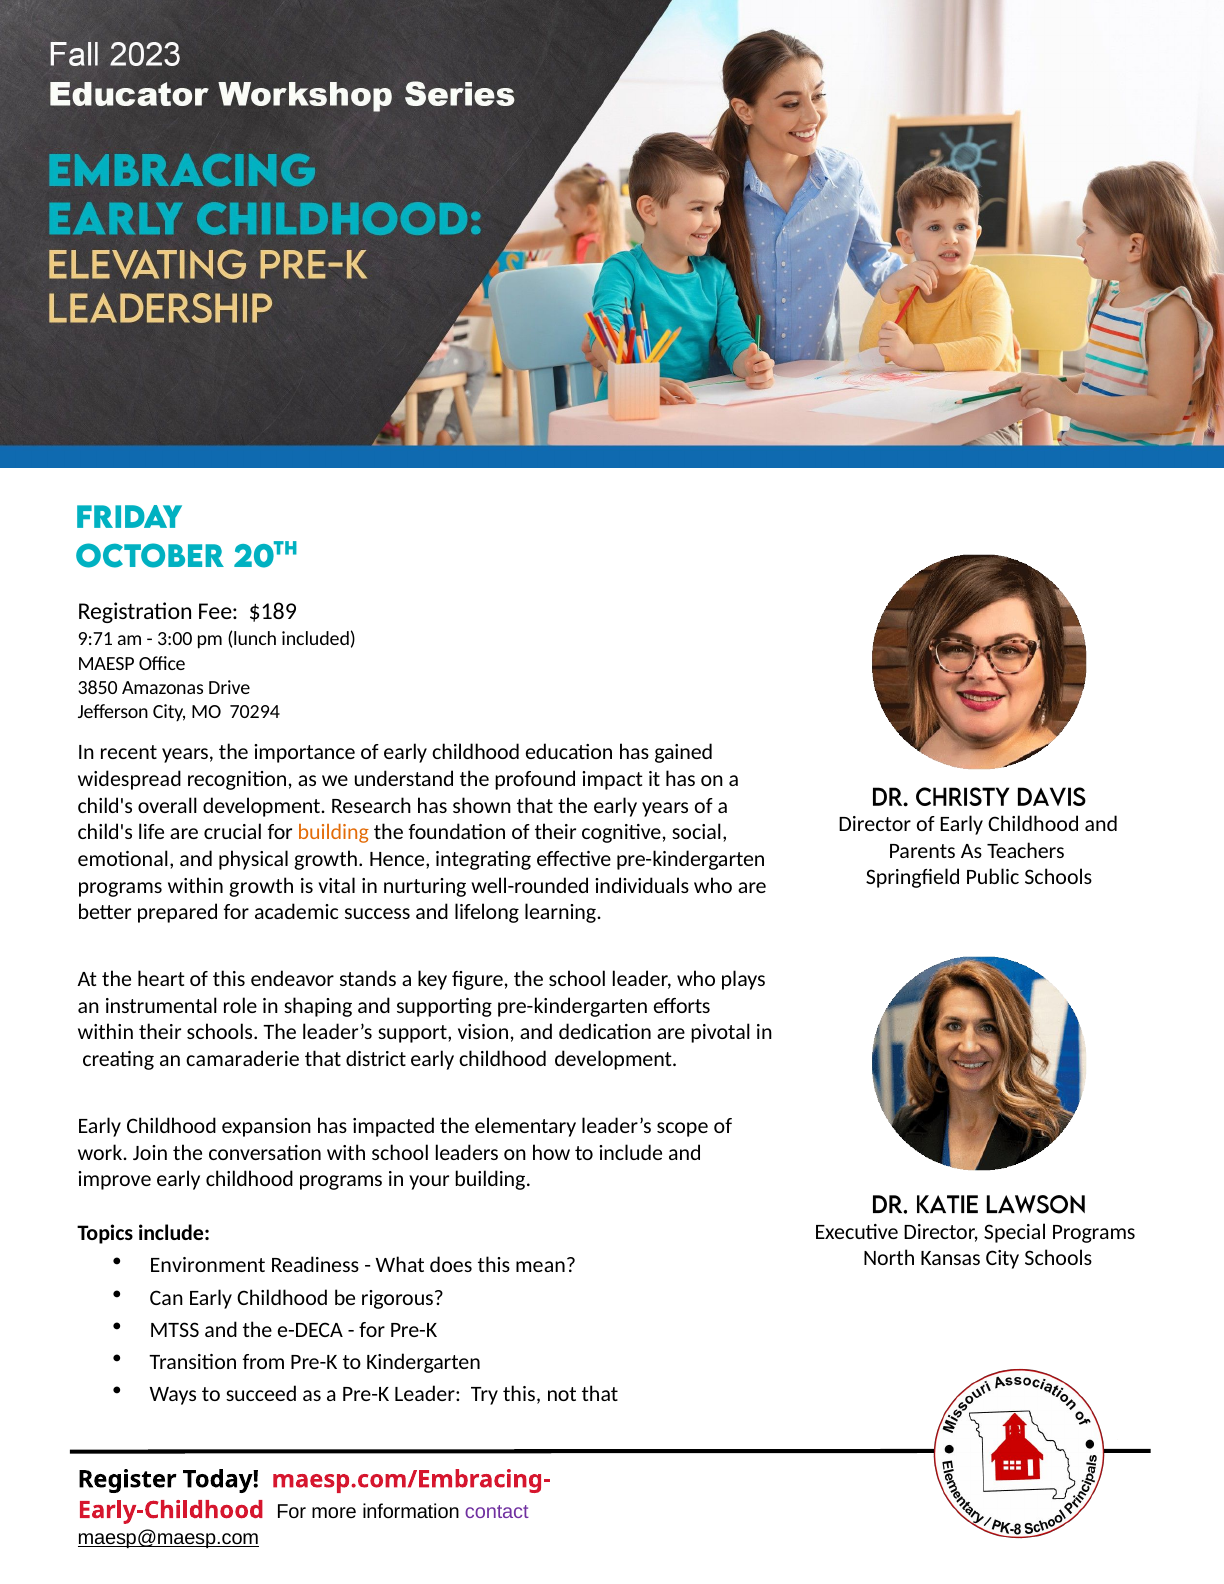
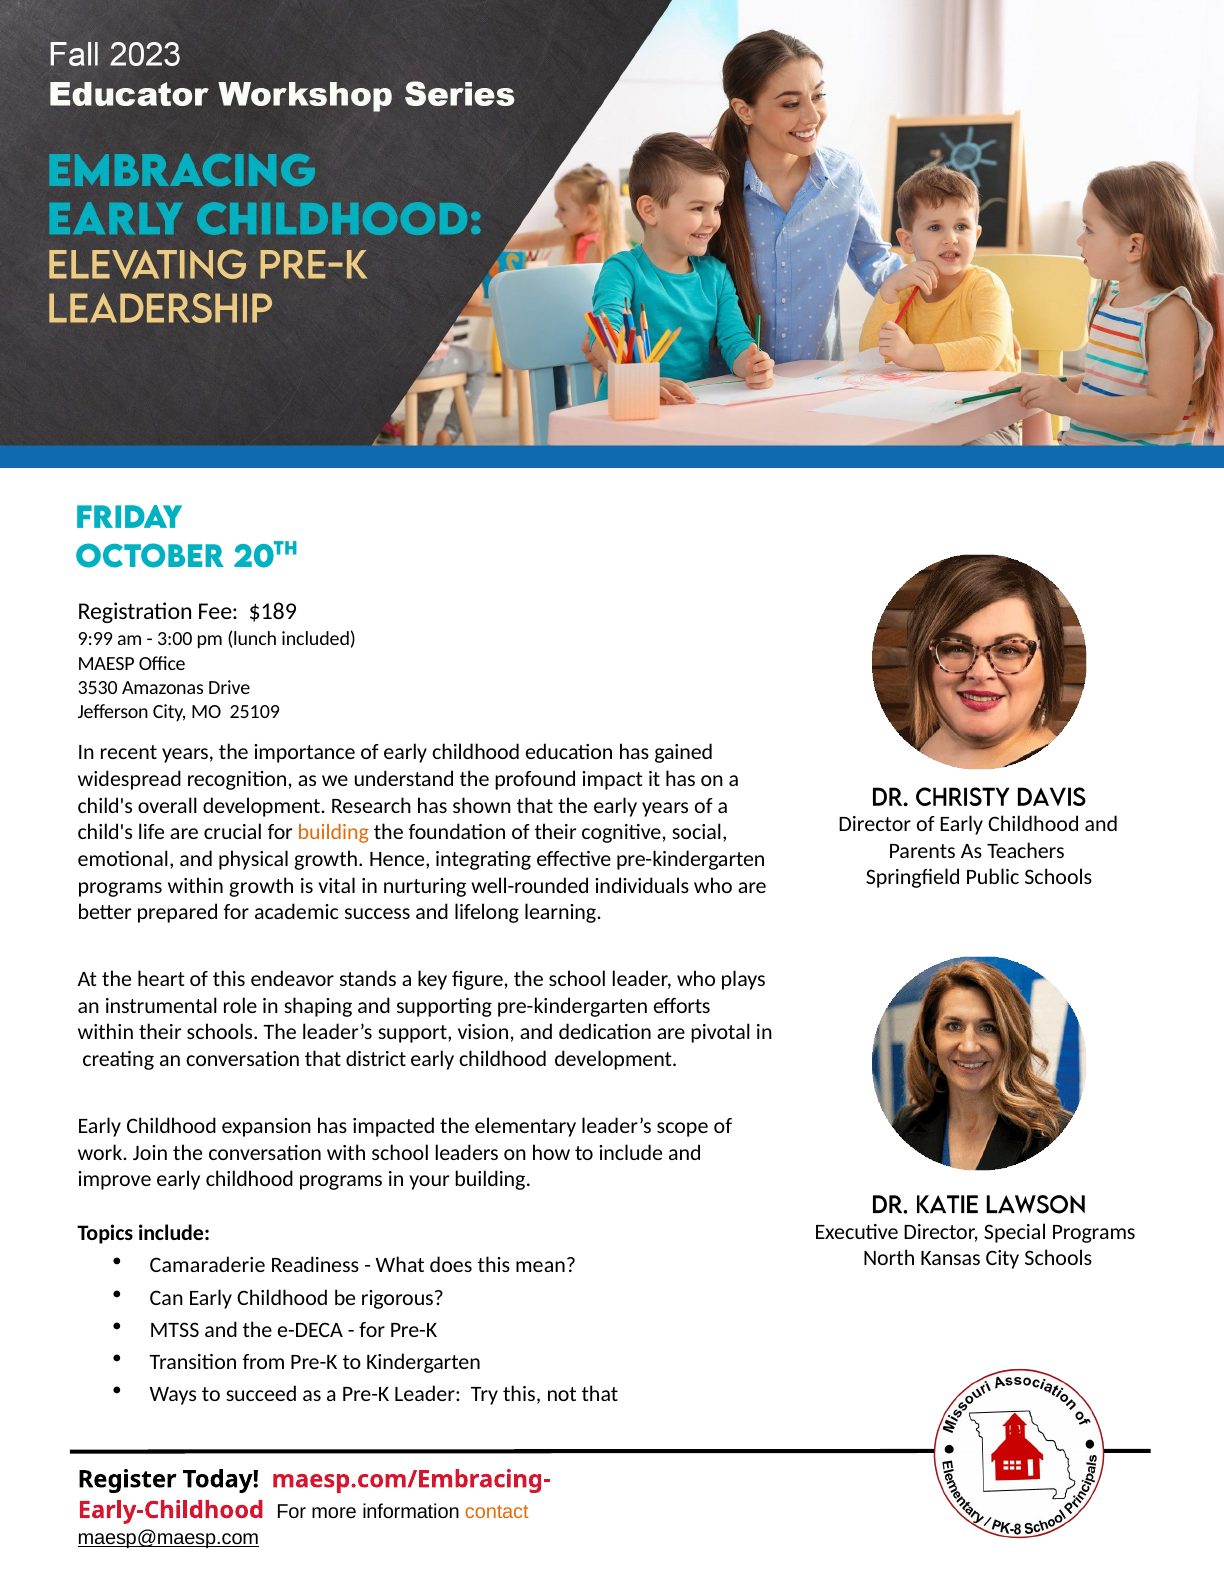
9:71: 9:71 -> 9:99
3850: 3850 -> 3530
70294: 70294 -> 25109
an camaraderie: camaraderie -> conversation
Environment: Environment -> Camaraderie
contact colour: purple -> orange
